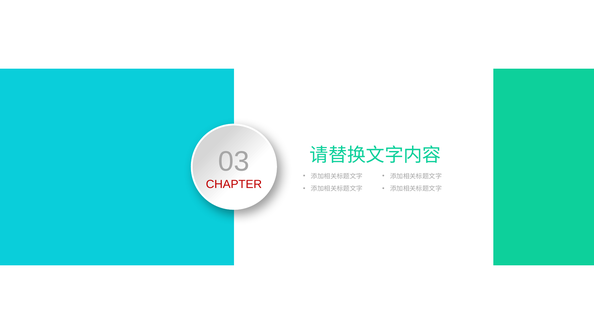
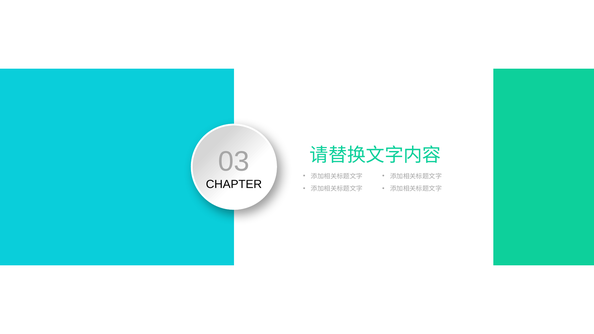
CHAPTER colour: red -> black
